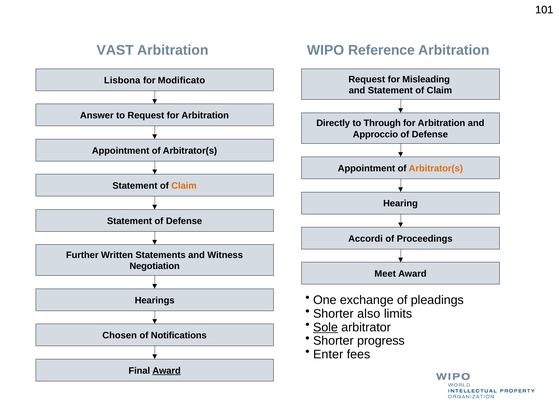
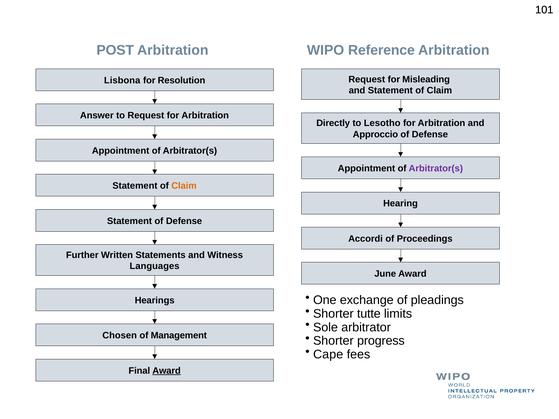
VAST: VAST -> POST
Modificato: Modificato -> Resolution
Through: Through -> Lesotho
Arbitrator(s at (436, 168) colour: orange -> purple
Negotiation: Negotiation -> Languages
Meet: Meet -> June
also: also -> tutte
Sole underline: present -> none
Notifications: Notifications -> Management
Enter: Enter -> Cape
